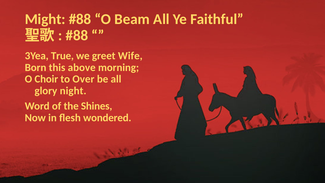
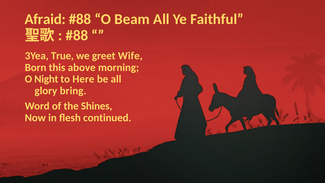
Might: Might -> Afraid
Choir: Choir -> Night
Over: Over -> Here
night: night -> bring
wondered: wondered -> continued
